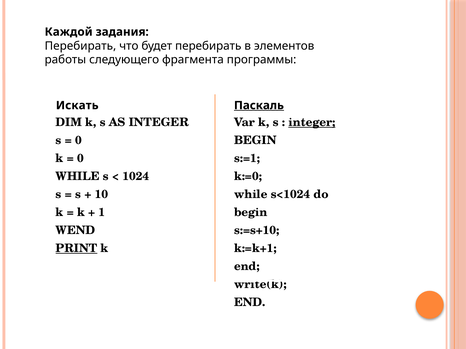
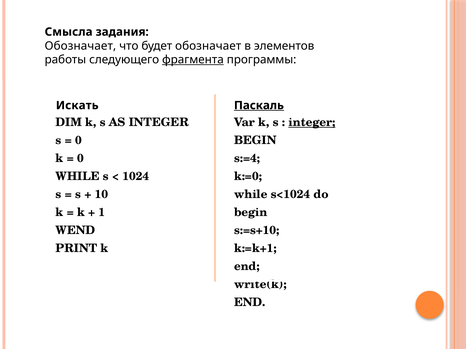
Каждой: Каждой -> Смысла
Перебирать at (80, 46): Перебирать -> Обозначает
будет перебирать: перебирать -> обозначает
фрагмента underline: none -> present
s:=1: s:=1 -> s:=4
PRINT underline: present -> none
